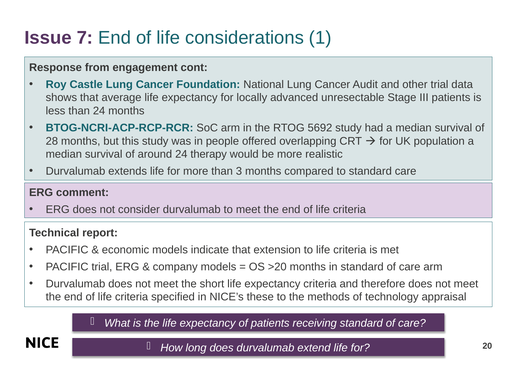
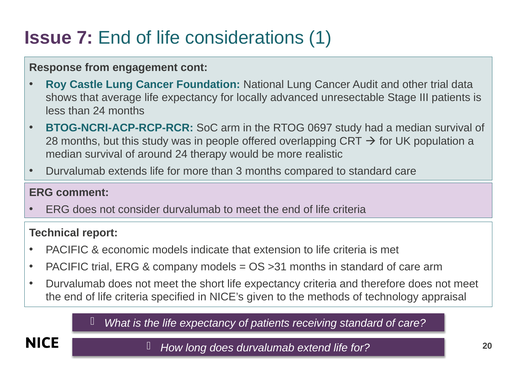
5692: 5692 -> 0697
>20: >20 -> >31
these: these -> given
